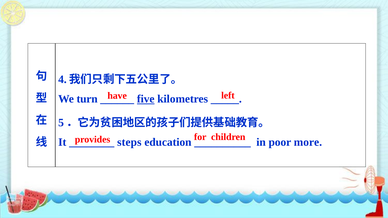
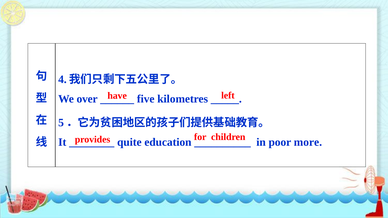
turn: turn -> over
five underline: present -> none
steps: steps -> quite
